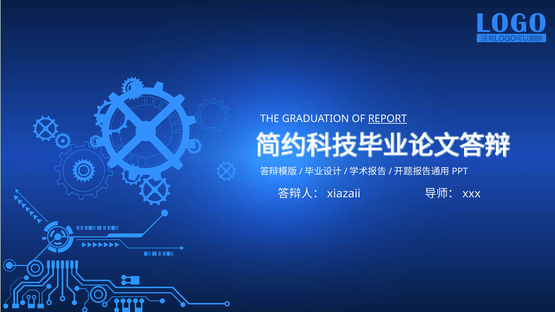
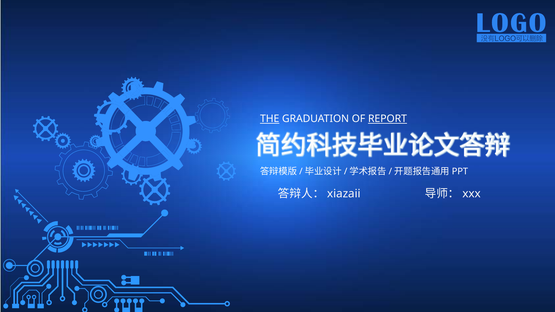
THE underline: none -> present
